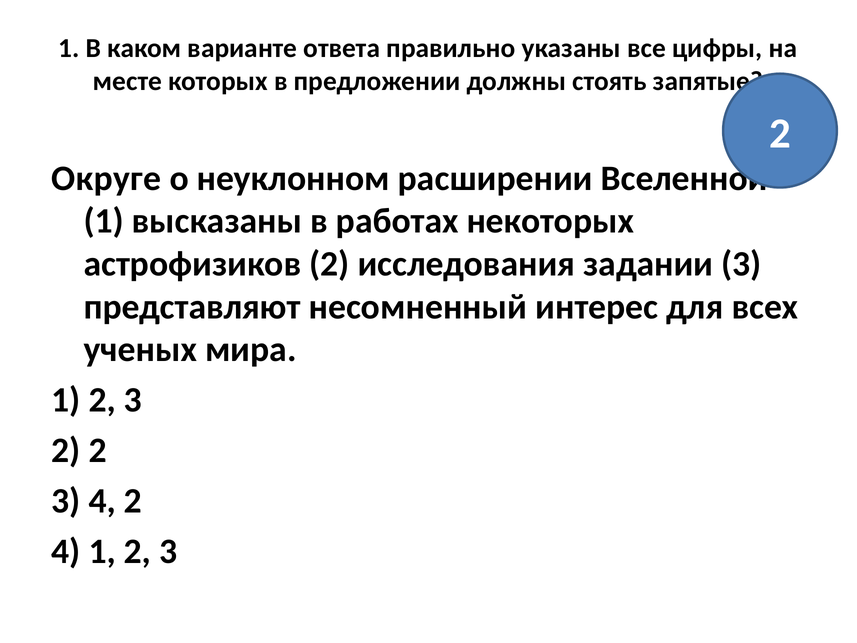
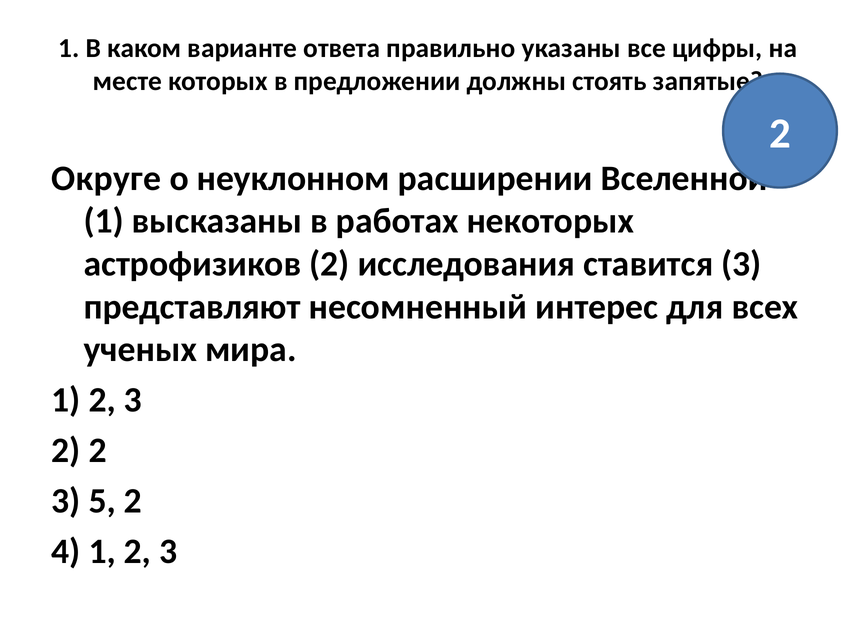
задании: задании -> ставится
3 4: 4 -> 5
